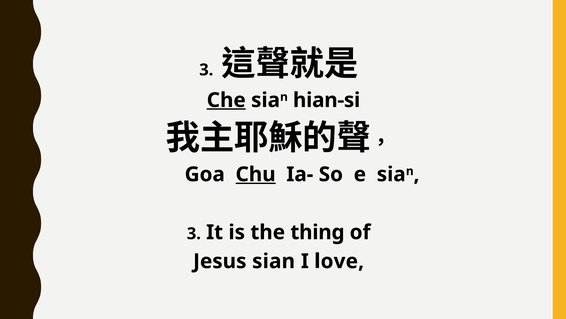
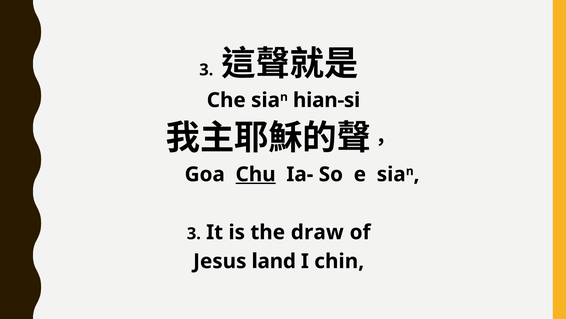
Che underline: present -> none
thing: thing -> draw
sian: sian -> land
love: love -> chin
